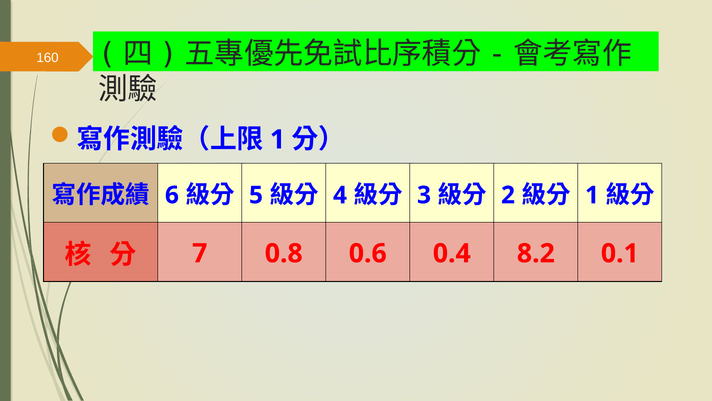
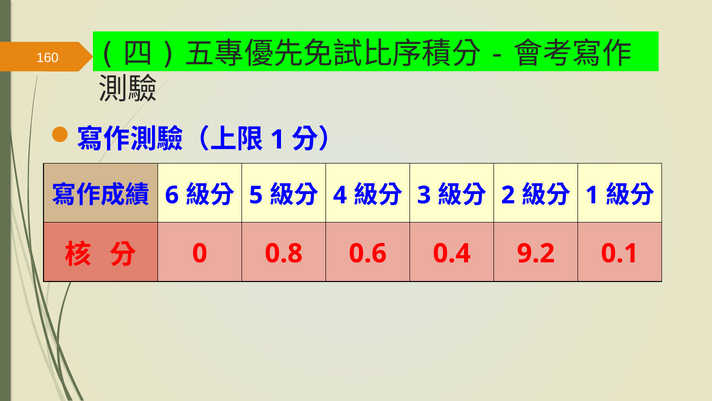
7: 7 -> 0
8.2: 8.2 -> 9.2
